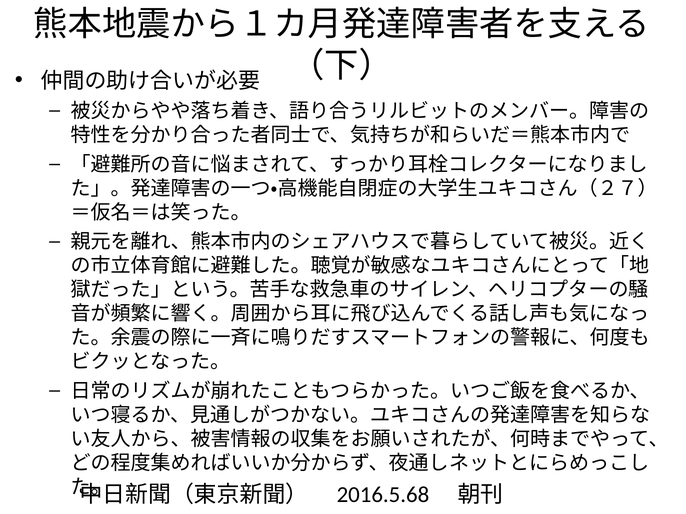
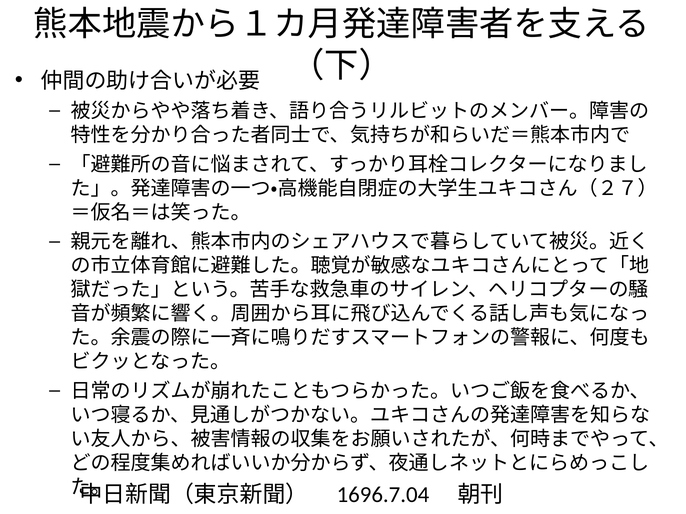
2016.5.68: 2016.5.68 -> 1696.7.04
